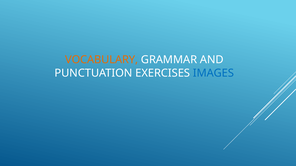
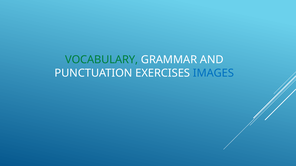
VOCABULARY colour: orange -> green
